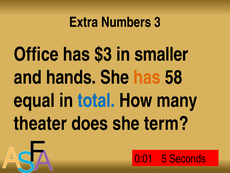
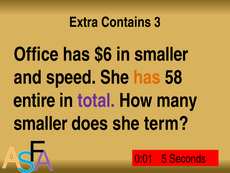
Numbers: Numbers -> Contains
$3: $3 -> $6
hands: hands -> speed
equal: equal -> entire
total colour: blue -> purple
theater at (40, 123): theater -> smaller
